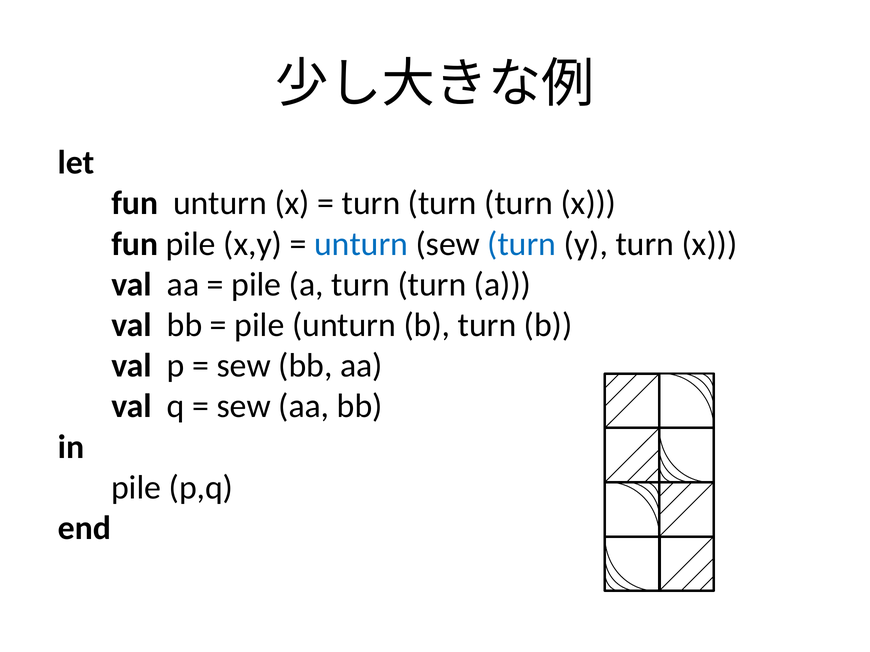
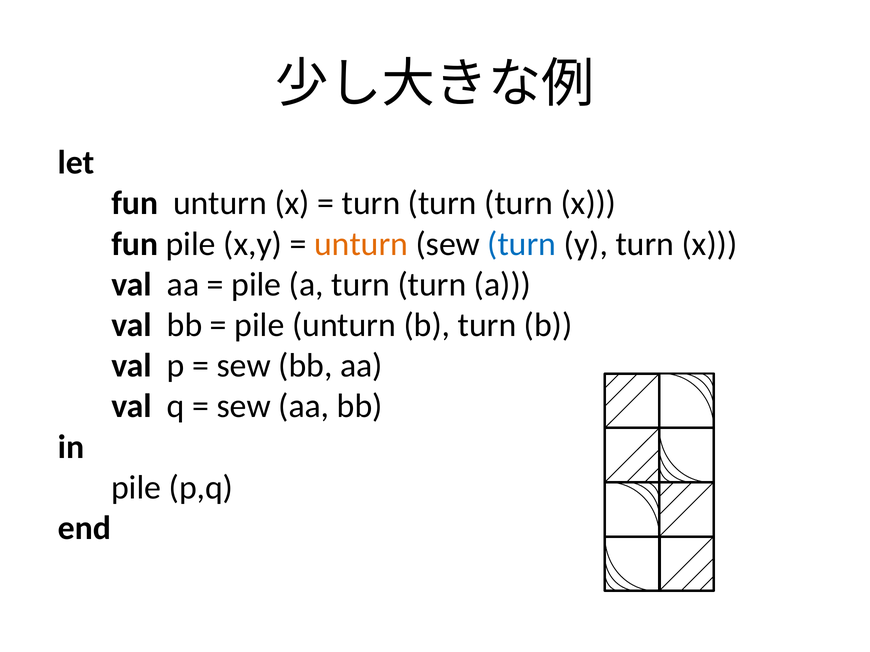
unturn at (361, 244) colour: blue -> orange
